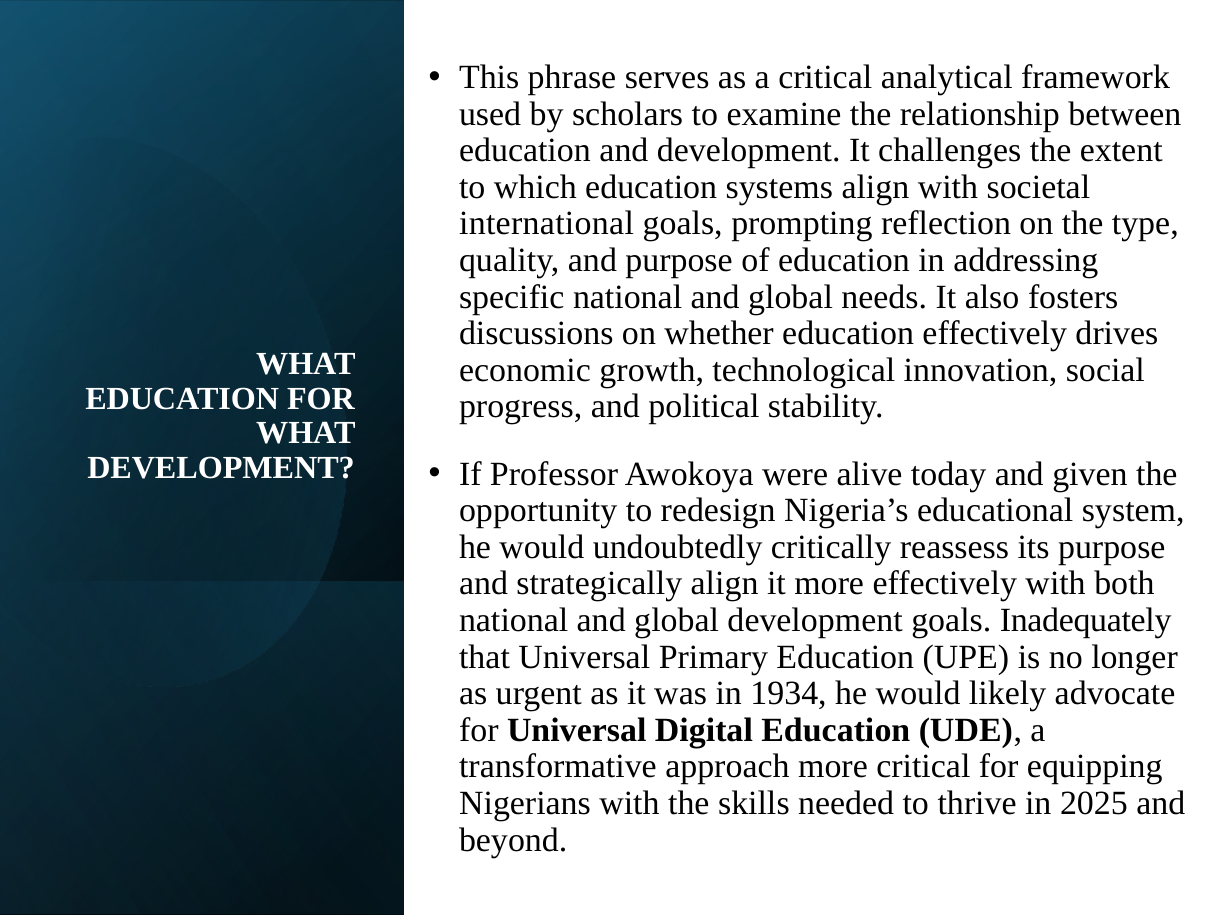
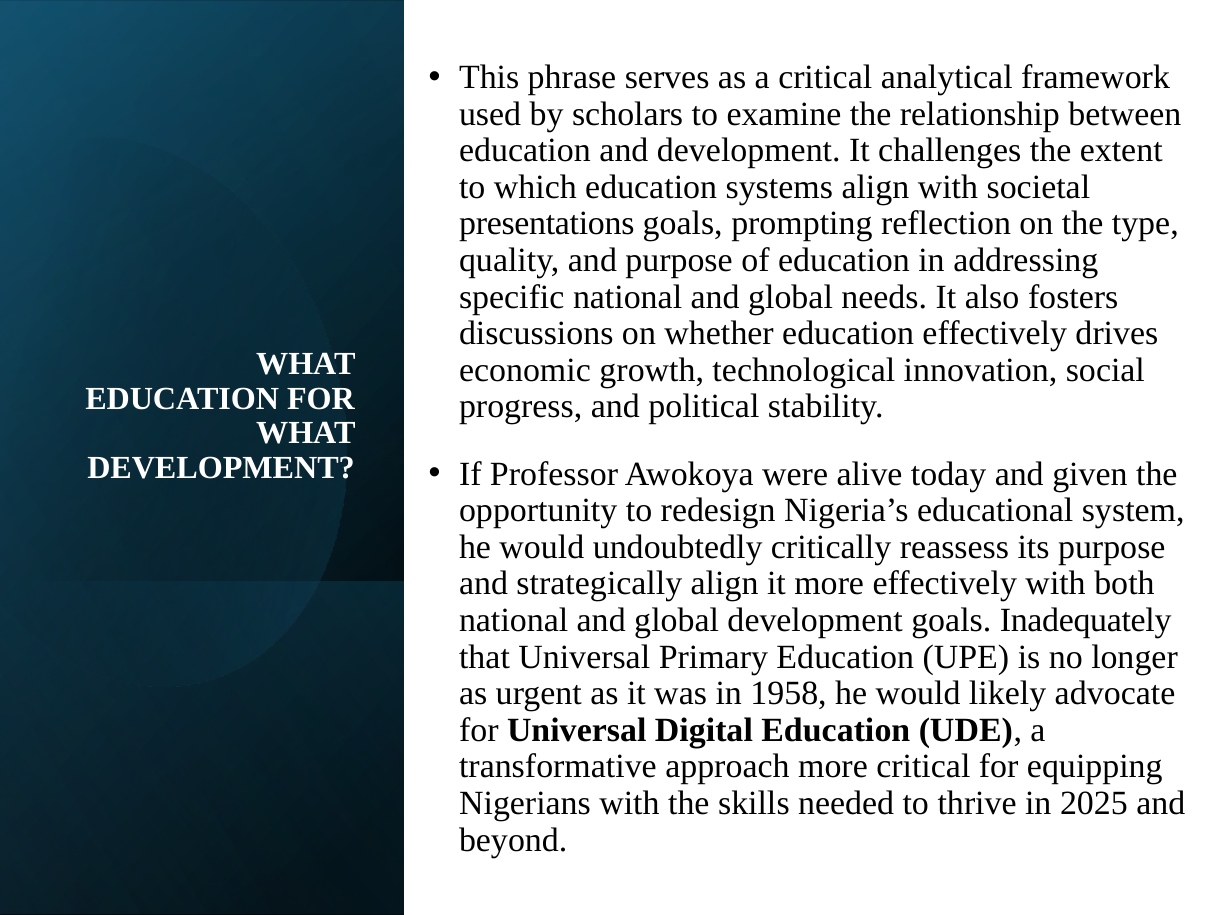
international: international -> presentations
1934: 1934 -> 1958
